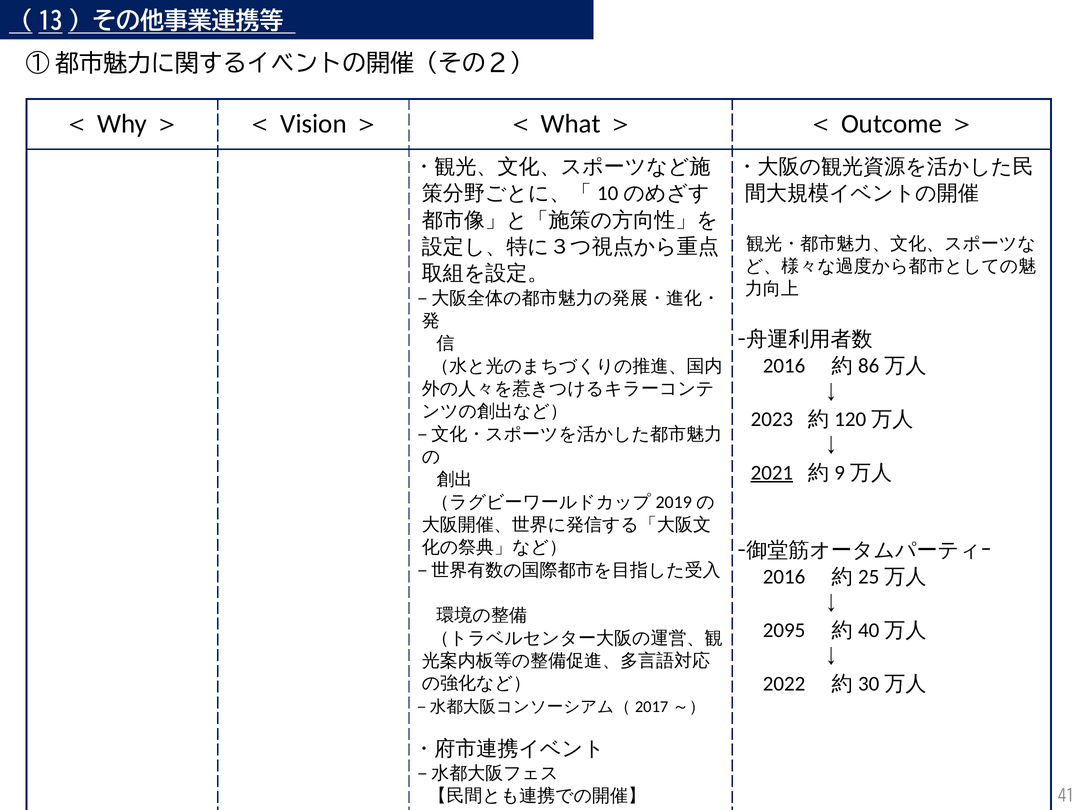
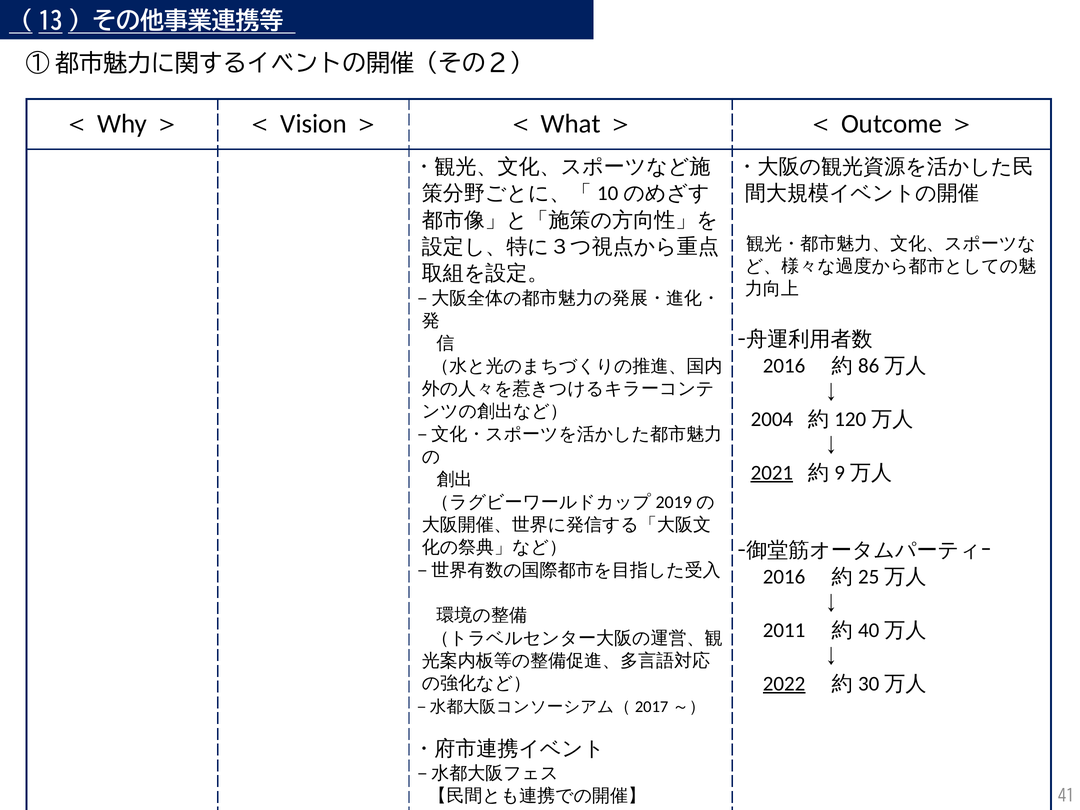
2023: 2023 -> 2004
2095: 2095 -> 2011
2022 underline: none -> present
